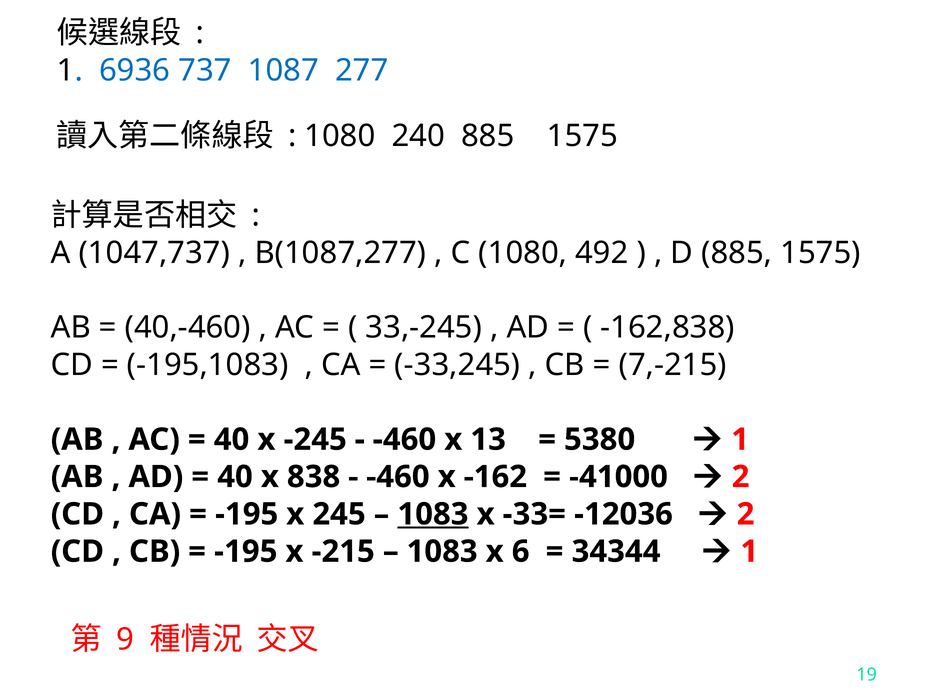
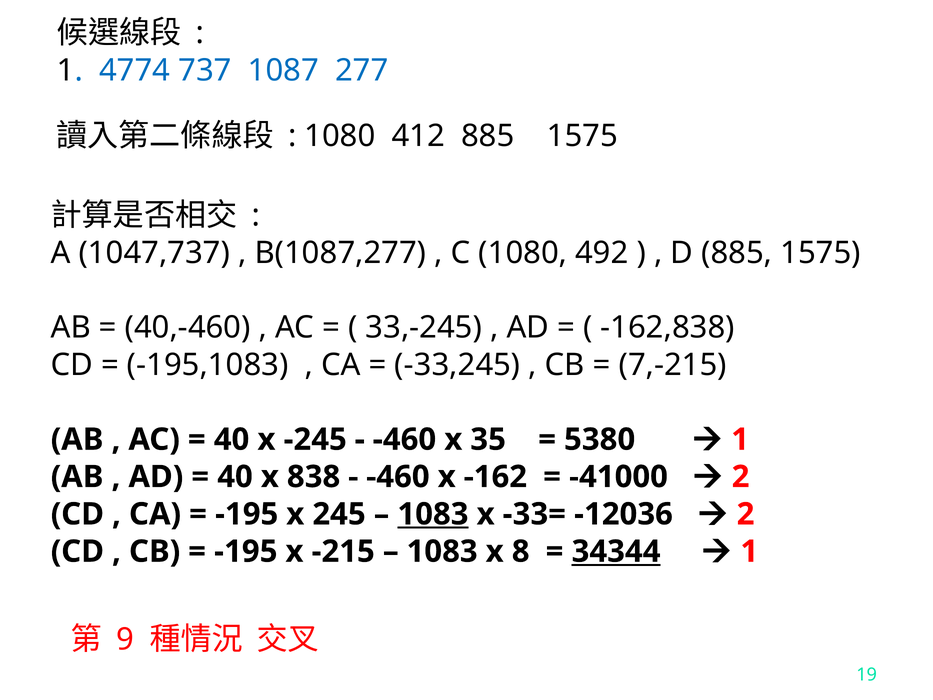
6936: 6936 -> 4774
240: 240 -> 412
13: 13 -> 35
6: 6 -> 8
34344 underline: none -> present
